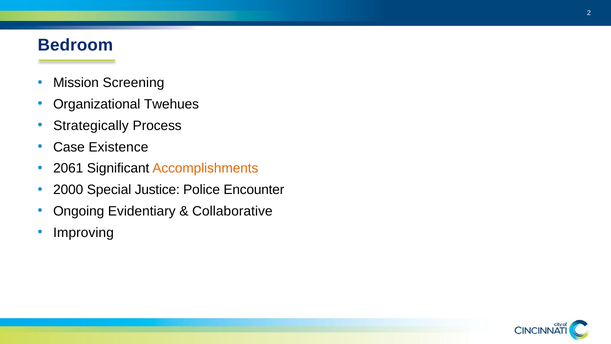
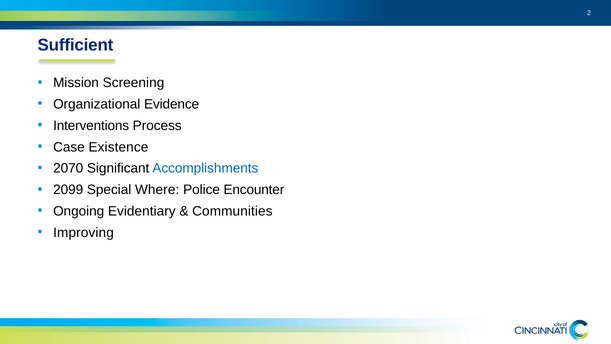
Bedroom: Bedroom -> Sufficient
Twehues: Twehues -> Evidence
Strategically: Strategically -> Interventions
2061: 2061 -> 2070
Accomplishments colour: orange -> blue
2000: 2000 -> 2099
Justice: Justice -> Where
Collaborative: Collaborative -> Communities
